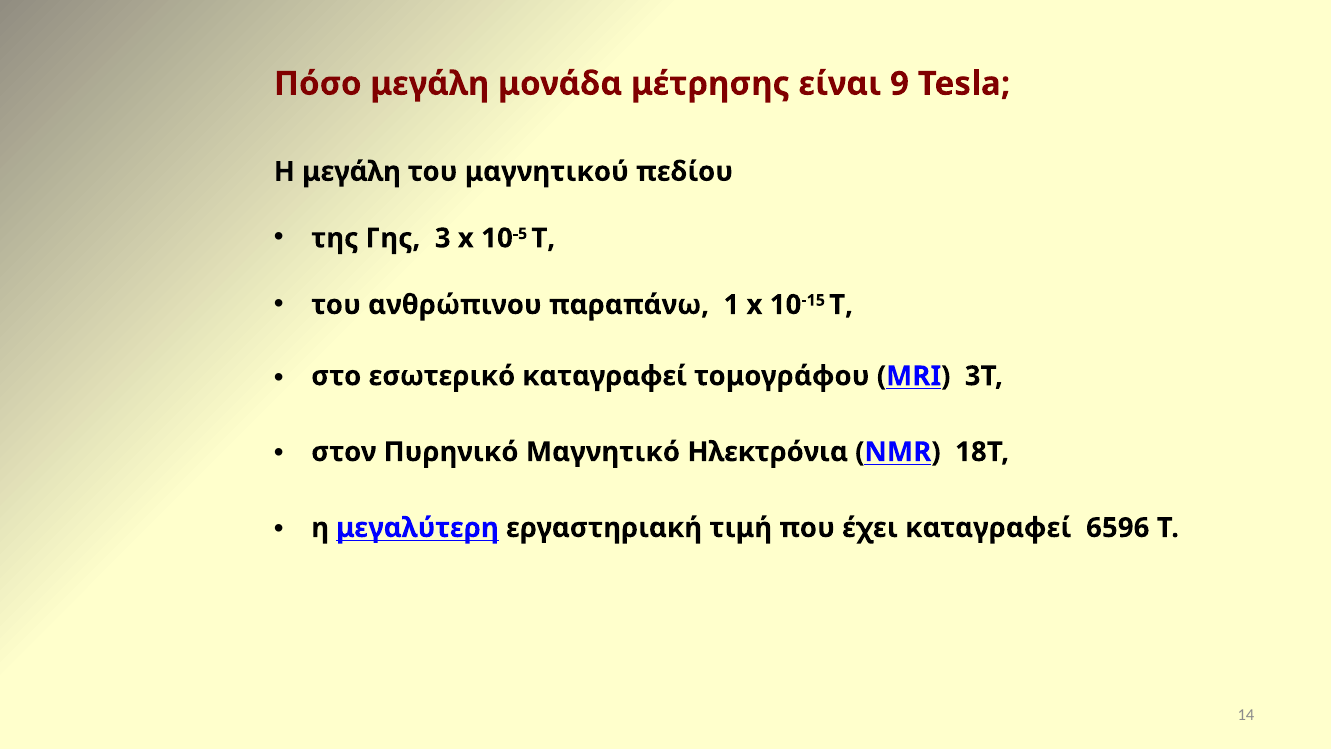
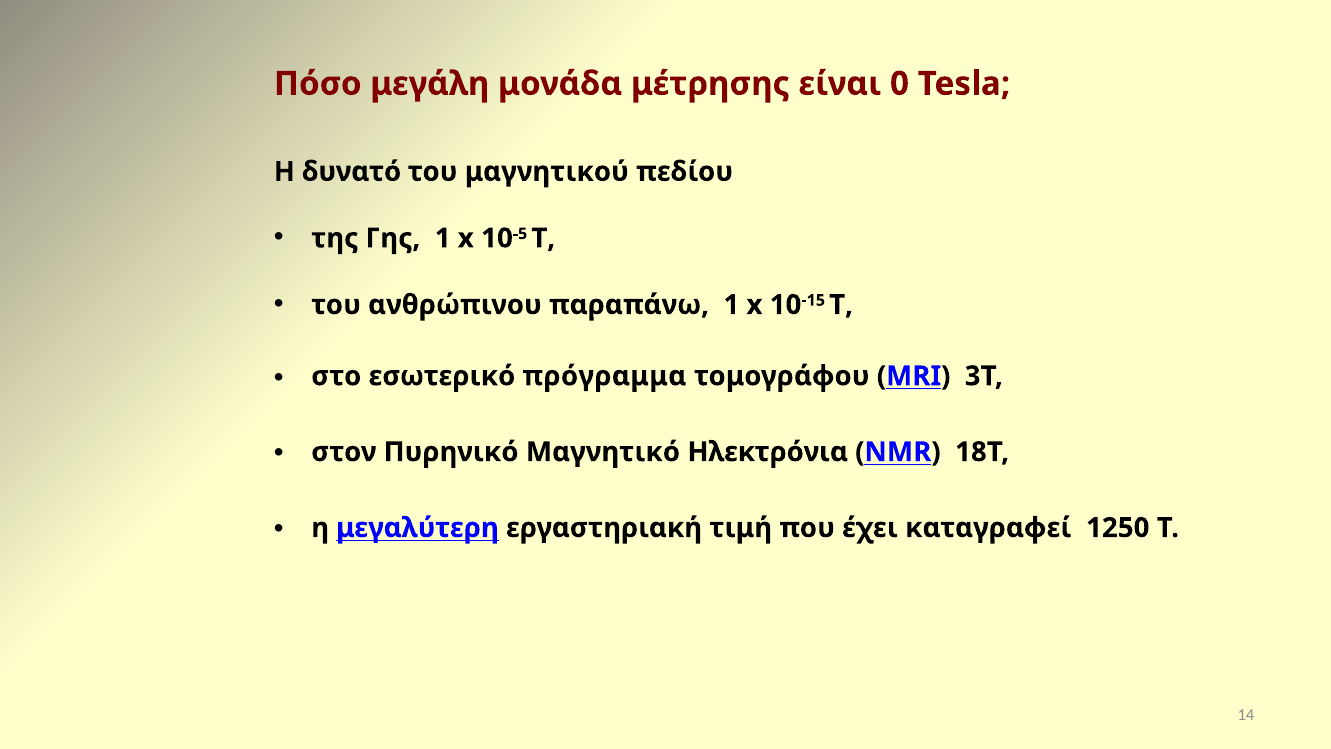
9: 9 -> 0
Η μεγάλη: μεγάλη -> δυνατό
Γης 3: 3 -> 1
εσωτερικό καταγραφεί: καταγραφεί -> πρόγραμμα
6596: 6596 -> 1250
